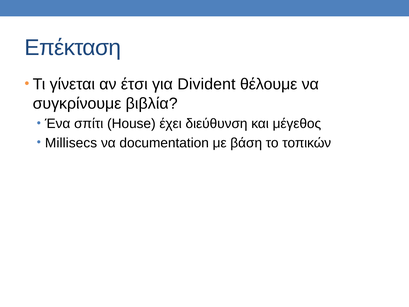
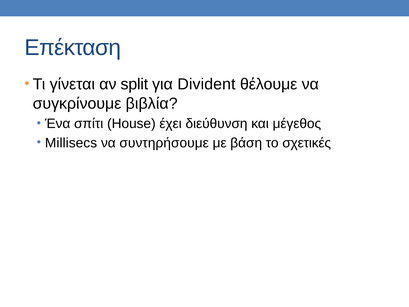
έτσι: έτσι -> split
documentation: documentation -> συντηρήσουμε
τοπικών: τοπικών -> σχετικές
